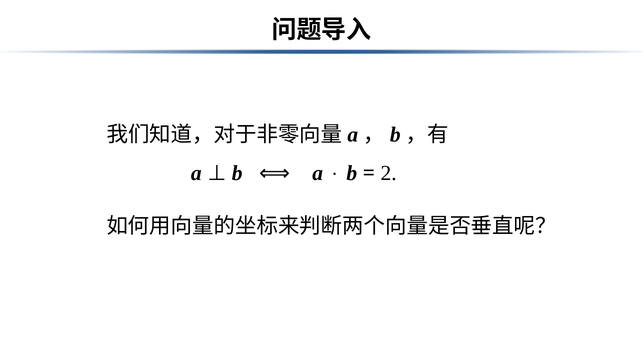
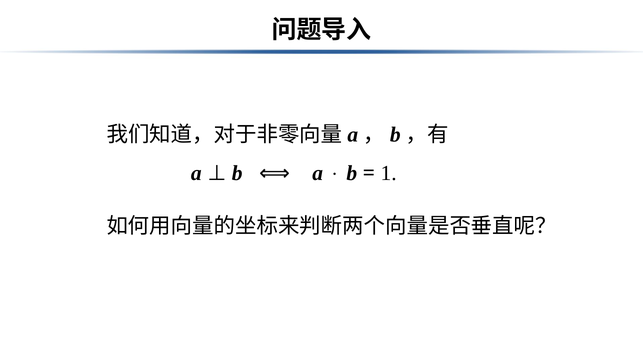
2: 2 -> 1
